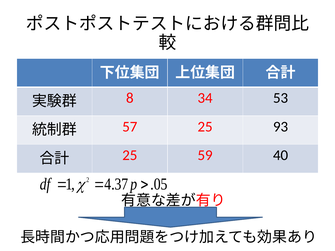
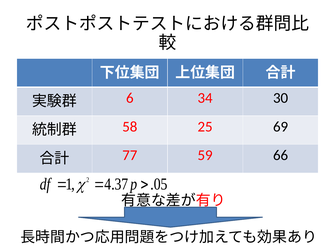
8: 8 -> 6
53: 53 -> 30
57: 57 -> 58
93: 93 -> 69
25 at (130, 155): 25 -> 77
40: 40 -> 66
